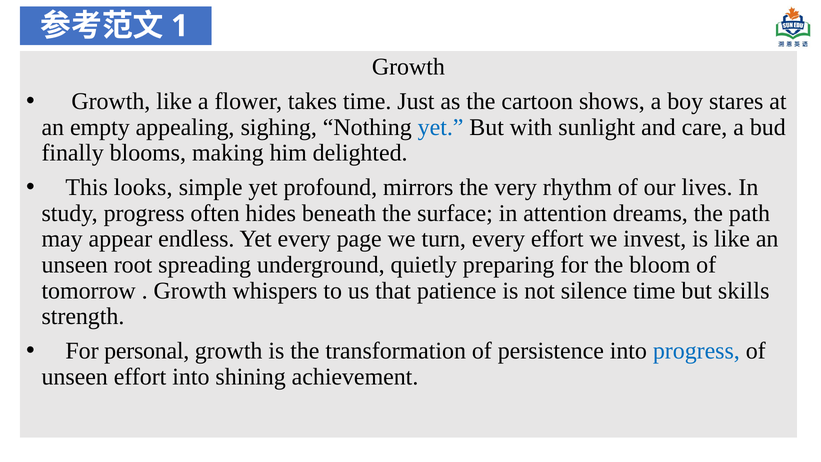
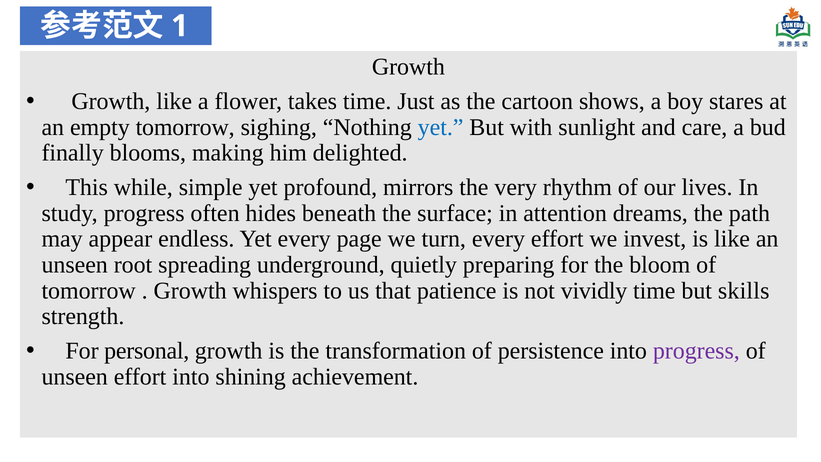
empty appealing: appealing -> tomorrow
looks: looks -> while
silence: silence -> vividly
progress at (696, 351) colour: blue -> purple
